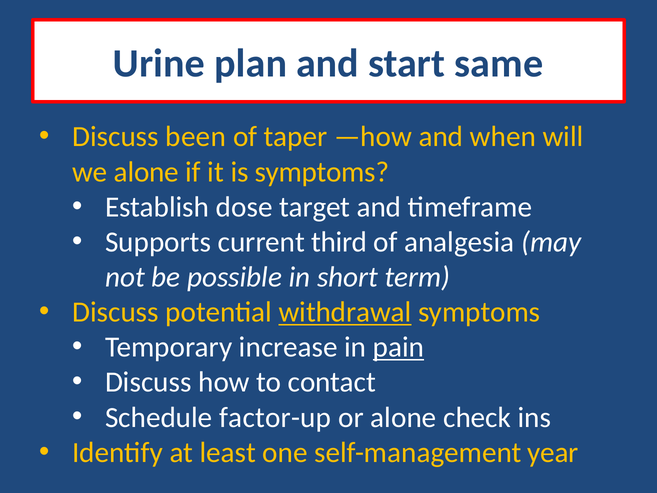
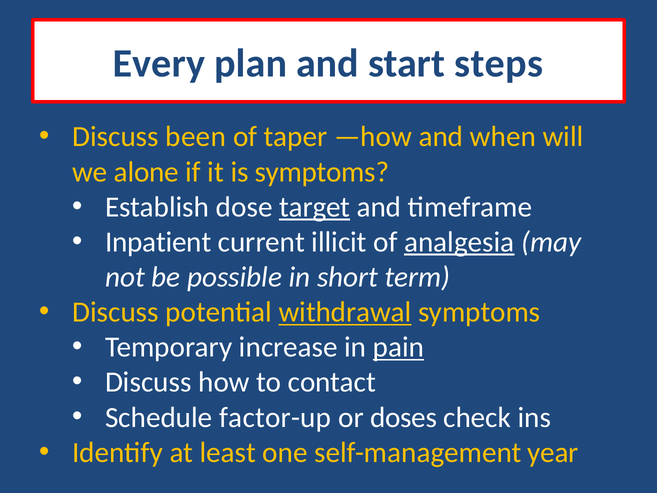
Urine: Urine -> Every
same: same -> steps
target underline: none -> present
Supports: Supports -> Inpatient
third: third -> illicit
analgesia underline: none -> present
or alone: alone -> doses
